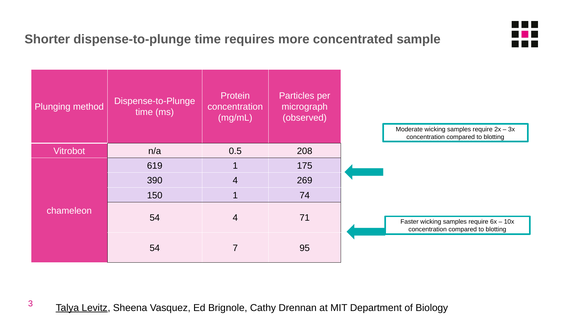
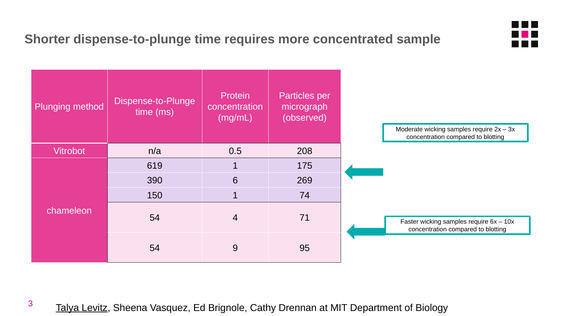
390 4: 4 -> 6
7: 7 -> 9
